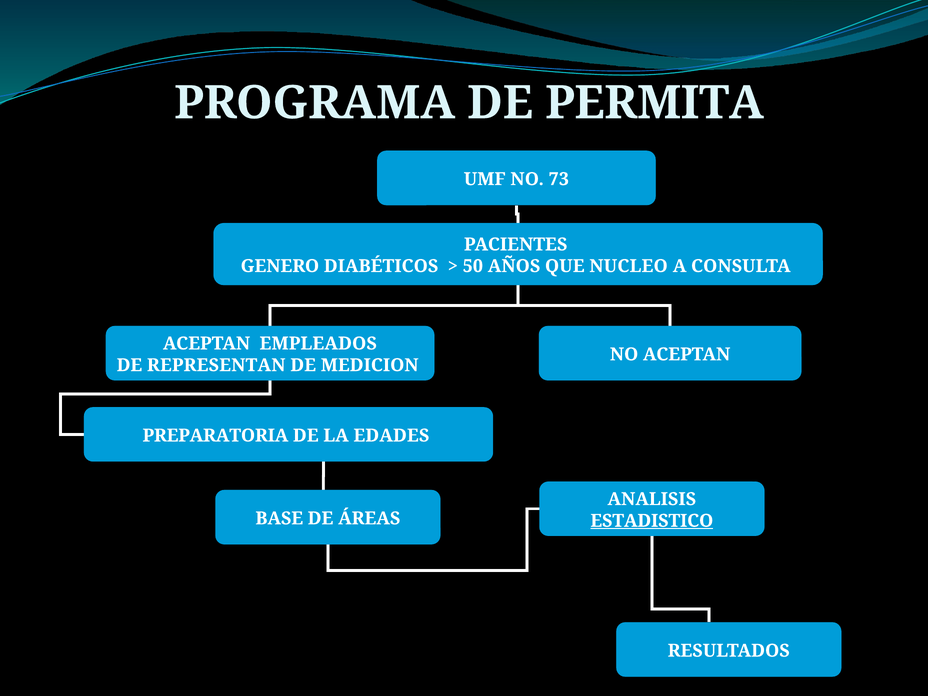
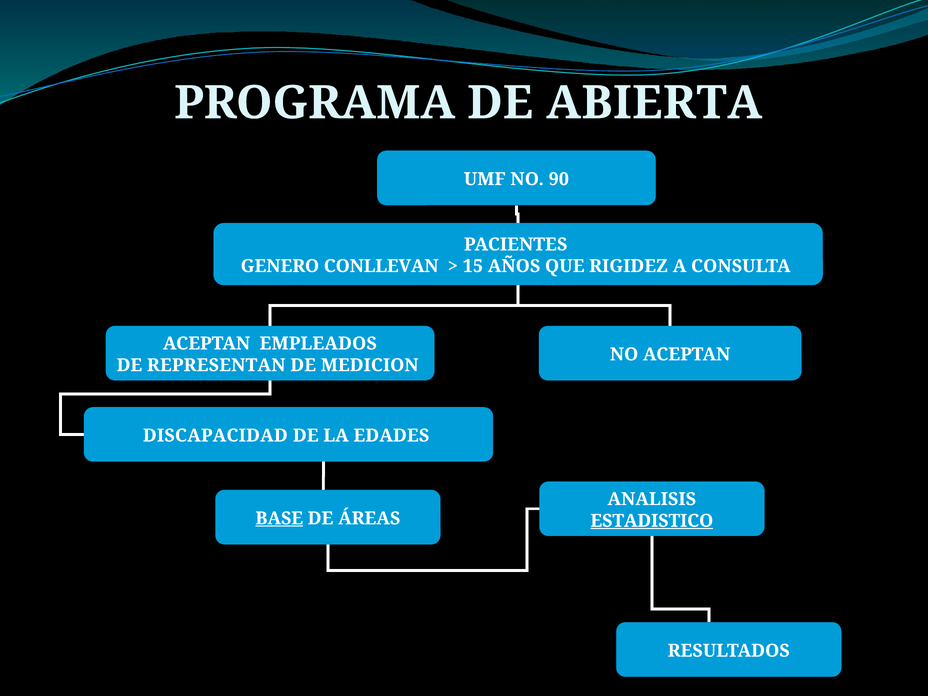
PERMITA: PERMITA -> ABIERTA
73: 73 -> 90
DIABÉTICOS: DIABÉTICOS -> CONLLEVAN
50: 50 -> 15
NUCLEO: NUCLEO -> RIGIDEZ
PREPARATORIA: PREPARATORIA -> DISCAPACIDAD
BASE underline: none -> present
